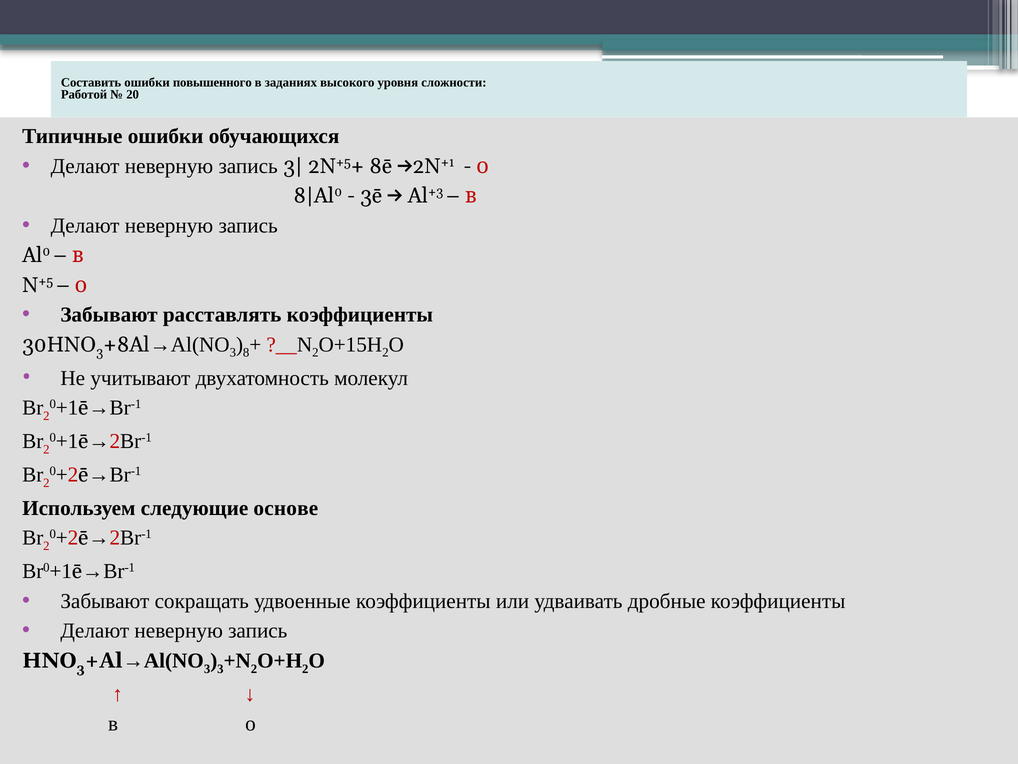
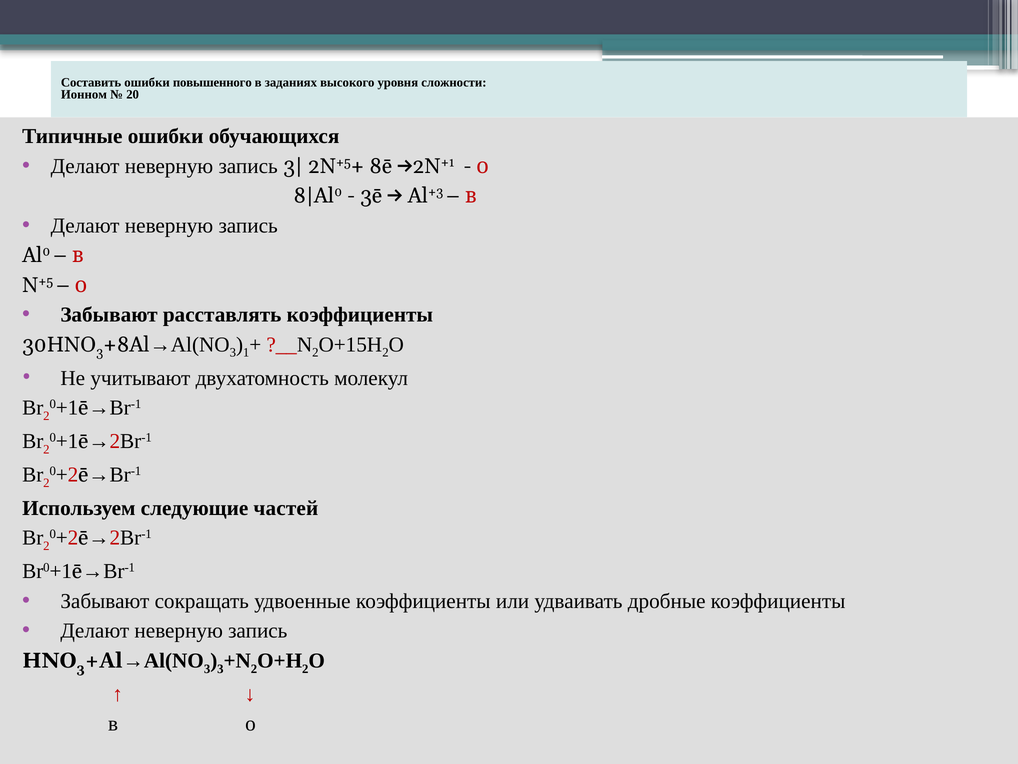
Работой: Работой -> Ионном
8: 8 -> 1
основе: основе -> частей
